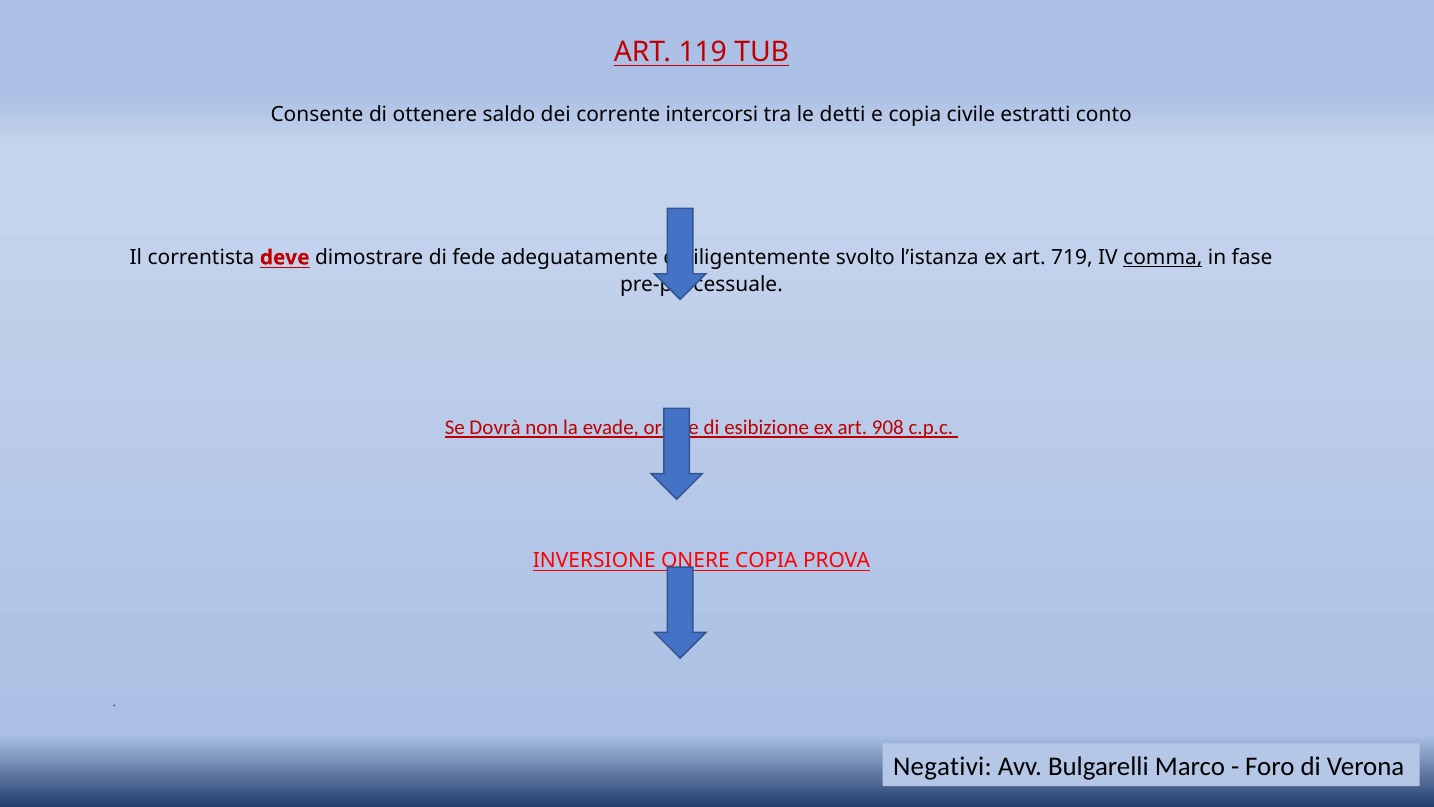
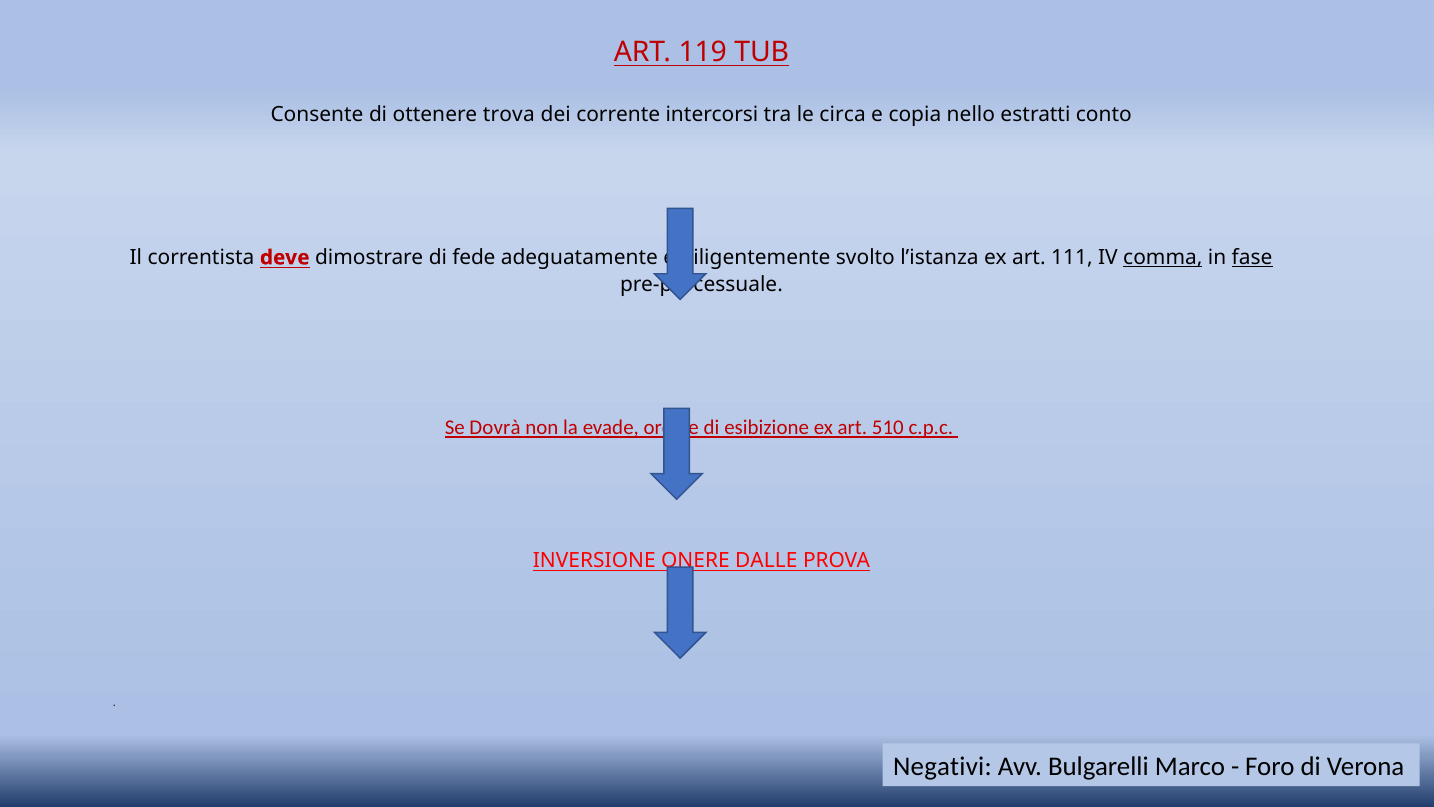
saldo: saldo -> trova
detti: detti -> circa
civile: civile -> nello
719: 719 -> 111
fase underline: none -> present
908: 908 -> 510
COPIA at (766, 560): COPIA -> DALLE
